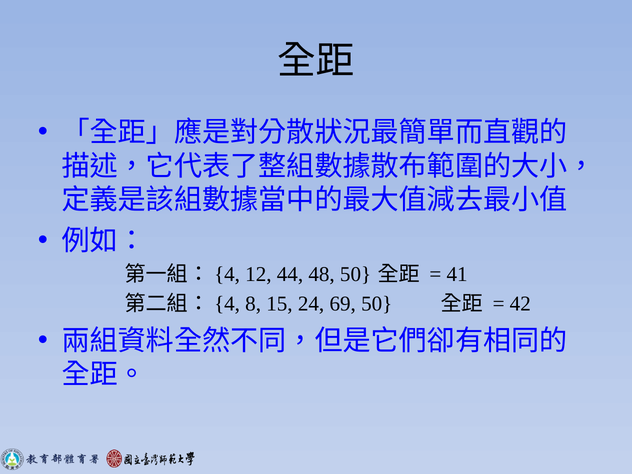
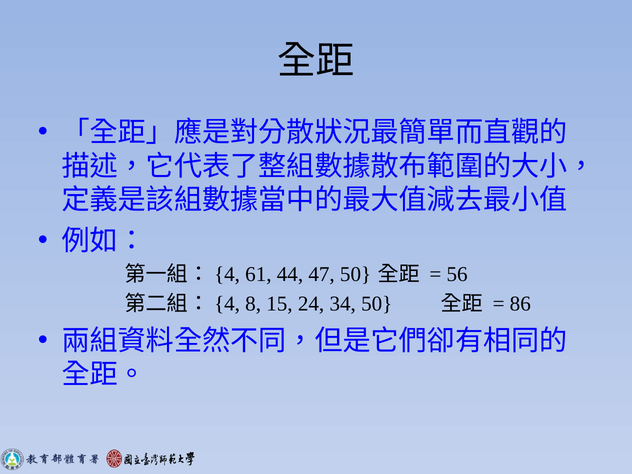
12: 12 -> 61
48: 48 -> 47
41: 41 -> 56
69: 69 -> 34
42: 42 -> 86
